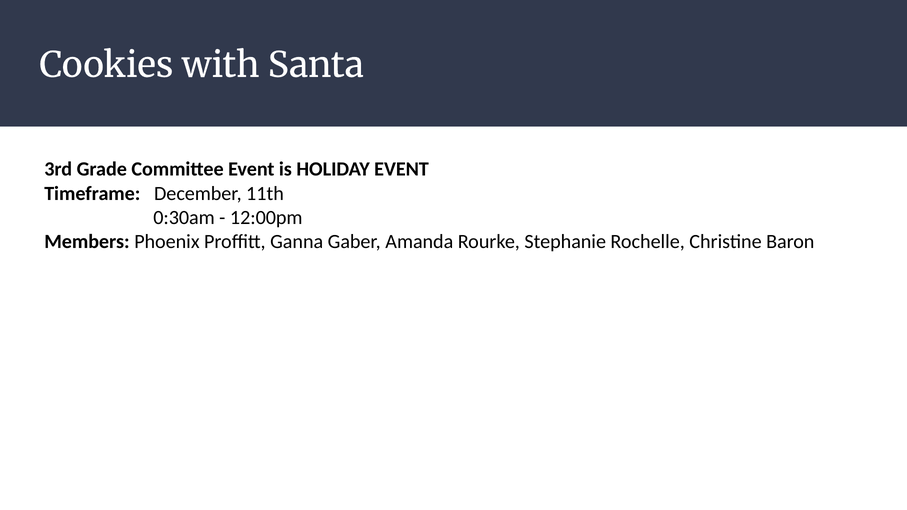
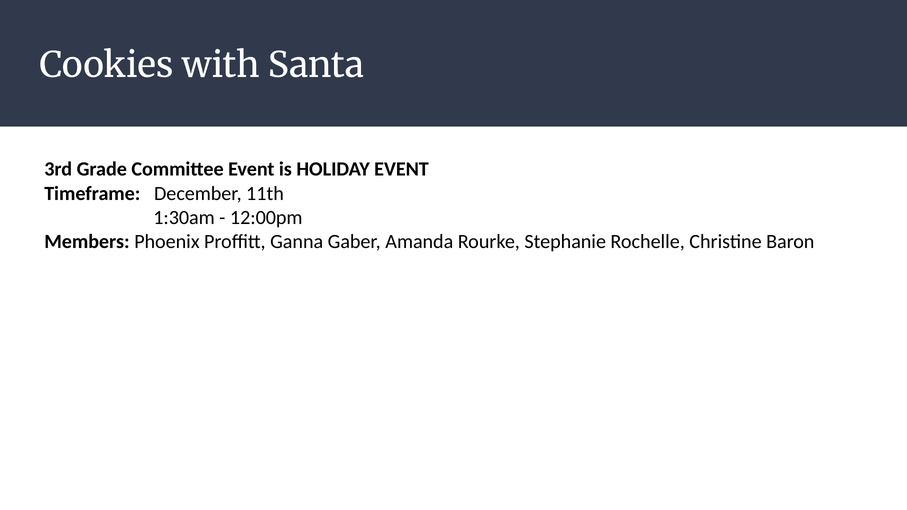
0:30am: 0:30am -> 1:30am
